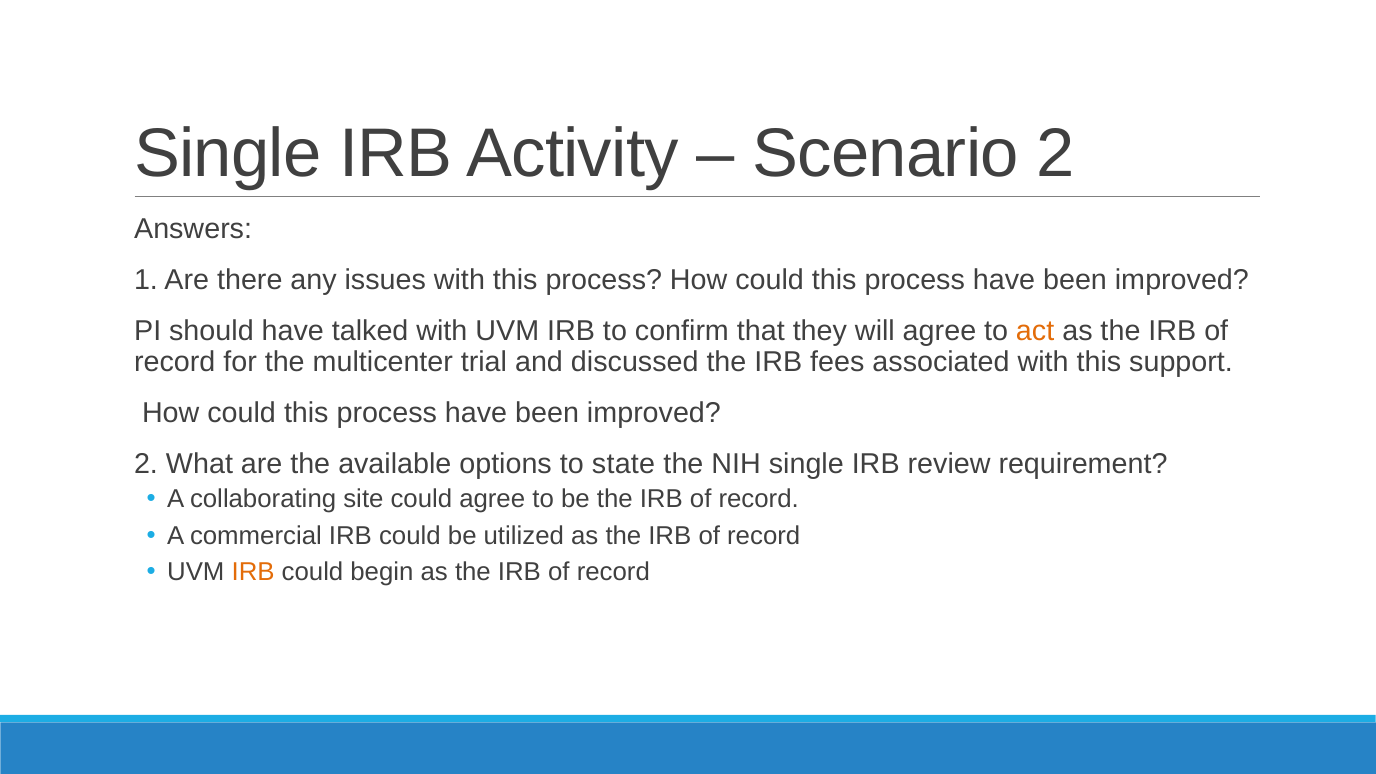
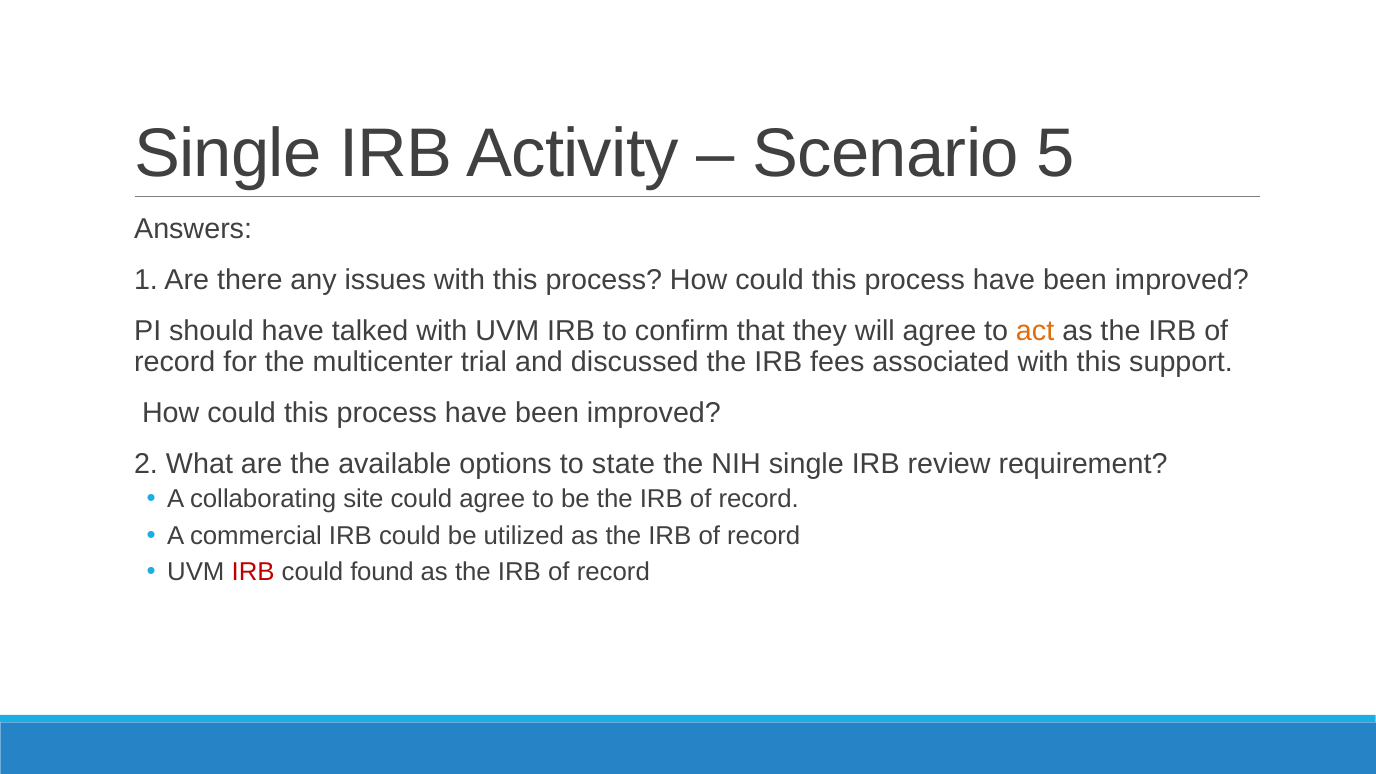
Scenario 2: 2 -> 5
IRB at (253, 572) colour: orange -> red
begin: begin -> found
